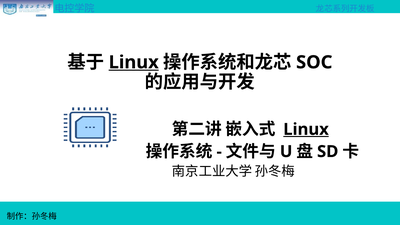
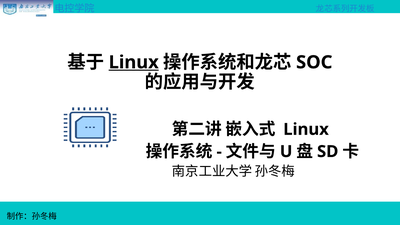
Linux at (306, 129) underline: present -> none
